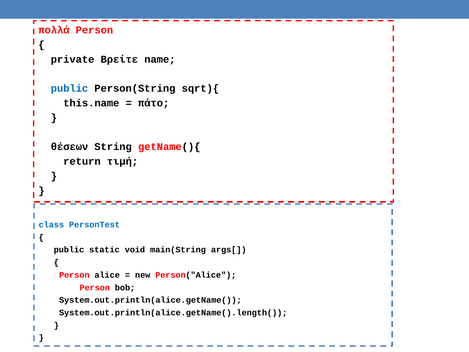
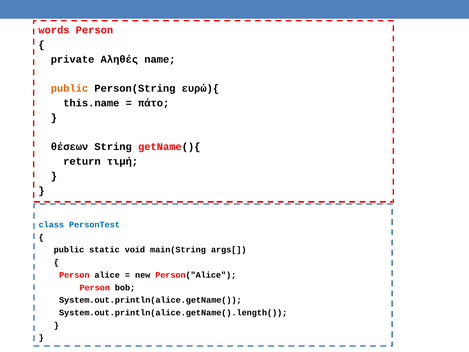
πολλά: πολλά -> words
Βρείτε: Βρείτε -> Αληθές
public at (70, 88) colour: blue -> orange
sqrt){: sqrt){ -> ευρώ){
